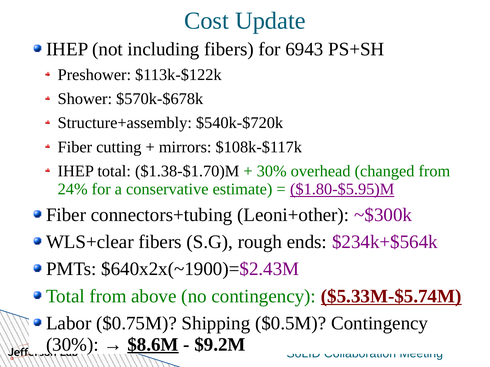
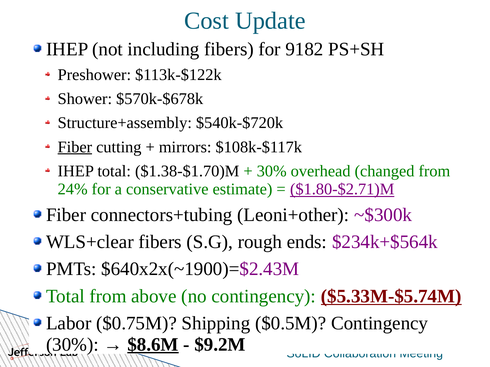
6943: 6943 -> 9182
Fiber at (75, 147) underline: none -> present
$1.80-$5.95)M: $1.80-$5.95)M -> $1.80-$2.71)M
